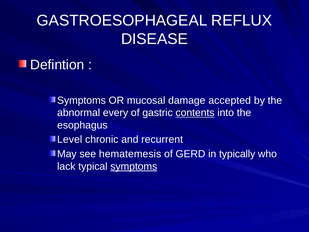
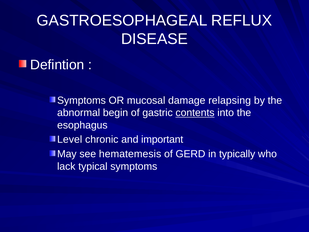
accepted: accepted -> relapsing
every: every -> begin
recurrent: recurrent -> important
symptoms at (134, 166) underline: present -> none
